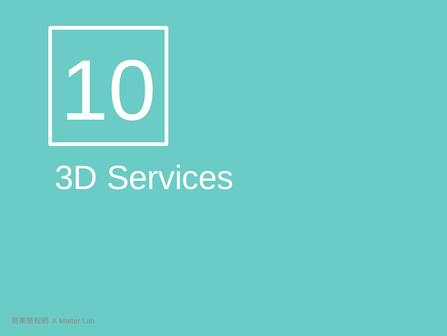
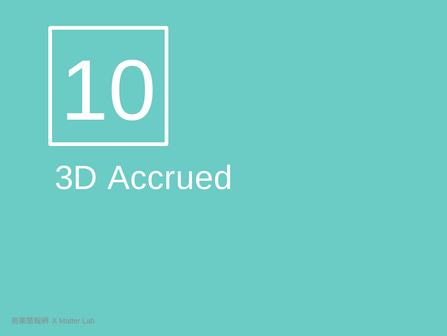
Services: Services -> Accrued
